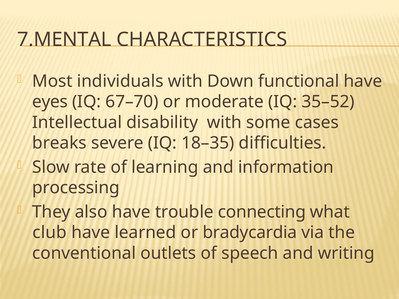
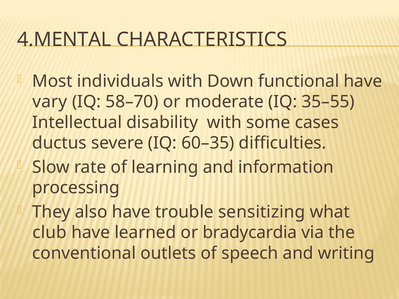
7.MENTAL: 7.MENTAL -> 4.MENTAL
eyes: eyes -> vary
67–70: 67–70 -> 58–70
35–52: 35–52 -> 35–55
breaks: breaks -> ductus
18–35: 18–35 -> 60–35
connecting: connecting -> sensitizing
